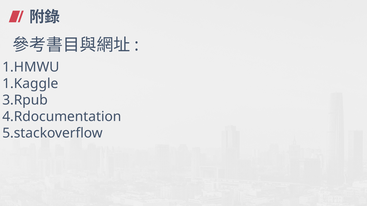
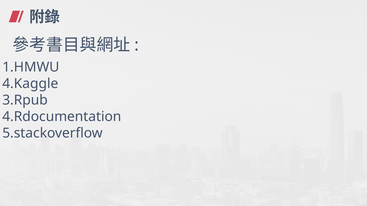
1.Kaggle: 1.Kaggle -> 4.Kaggle
